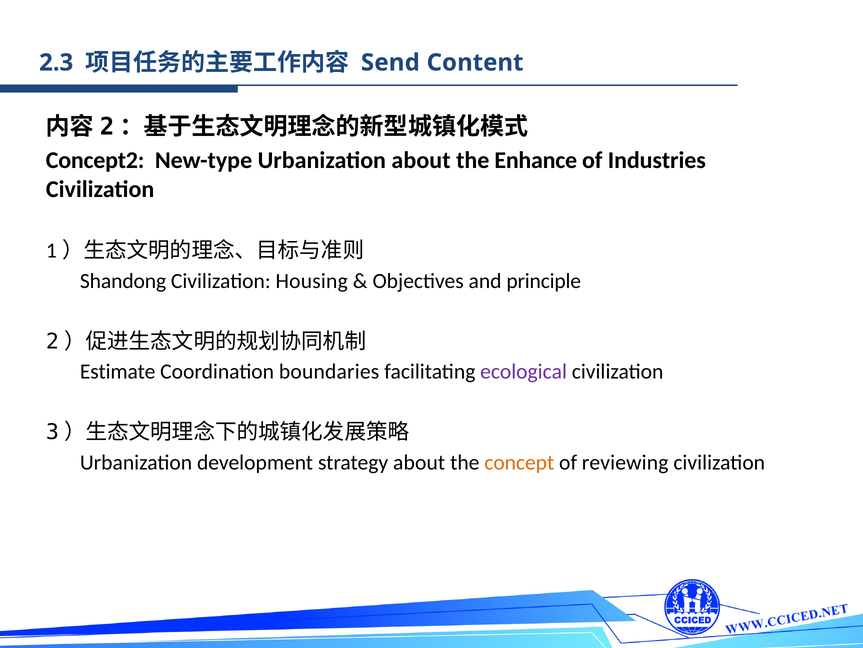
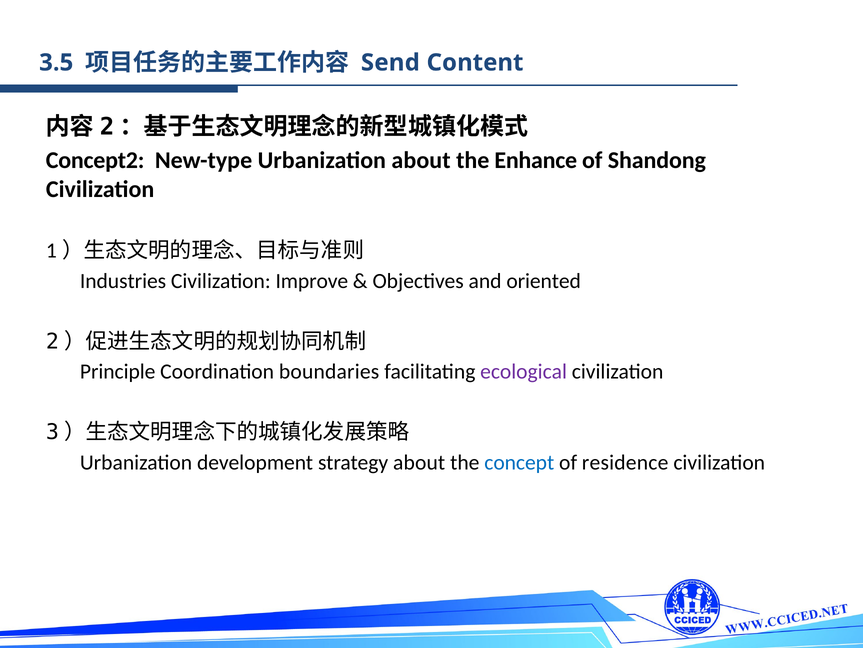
2.3: 2.3 -> 3.5
Industries: Industries -> Shandong
Shandong: Shandong -> Industries
Housing: Housing -> Improve
principle: principle -> oriented
Estimate: Estimate -> Principle
concept colour: orange -> blue
reviewing: reviewing -> residence
